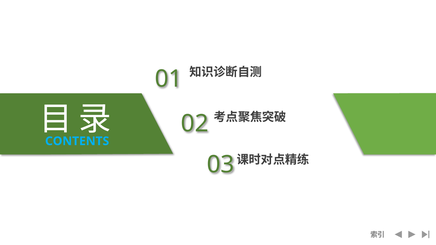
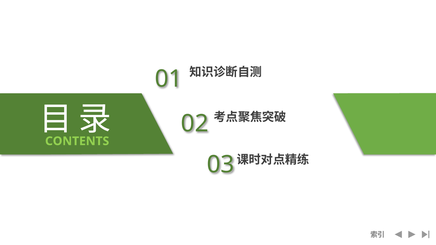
CONTENTS colour: light blue -> light green
